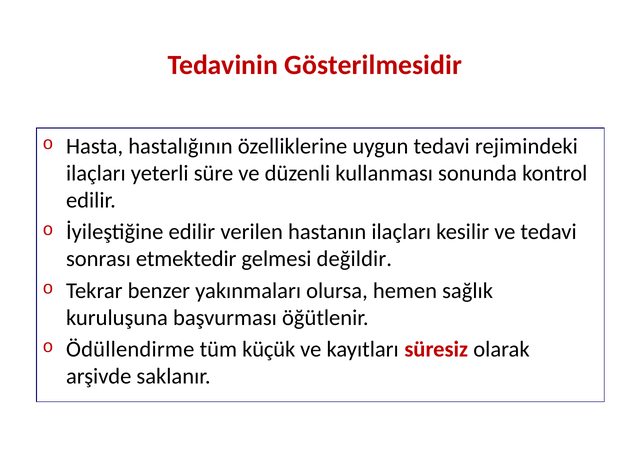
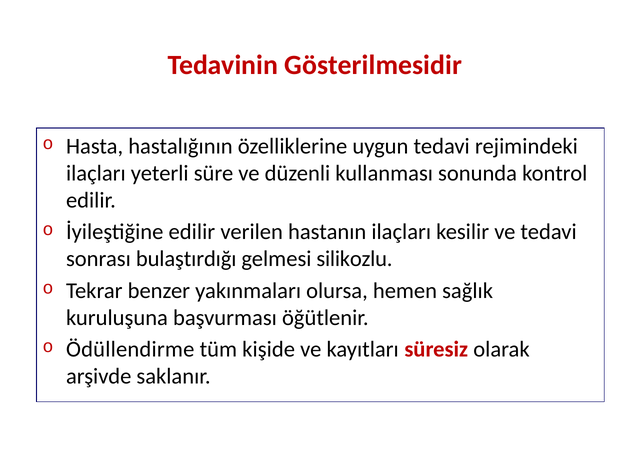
etmektedir: etmektedir -> bulaştırdığı
değildir: değildir -> silikozlu
küçük: küçük -> kişide
